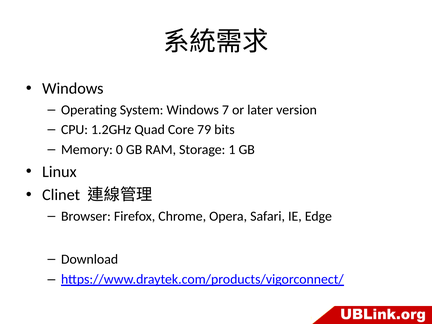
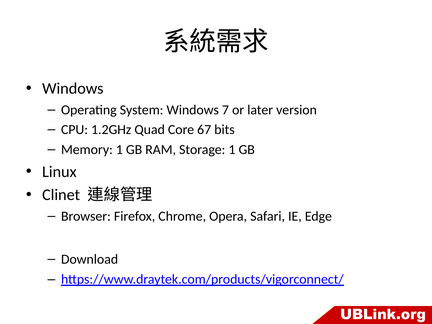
79: 79 -> 67
Memory 0: 0 -> 1
